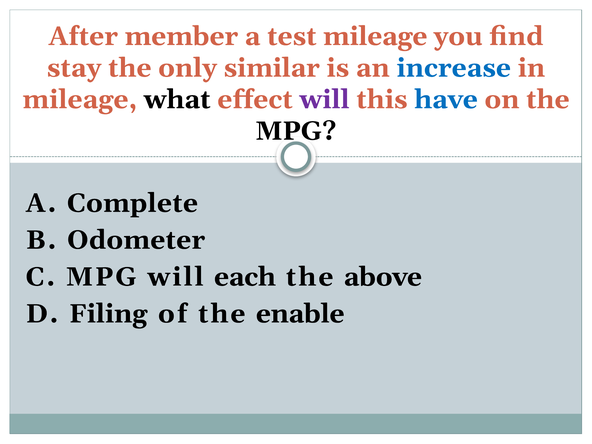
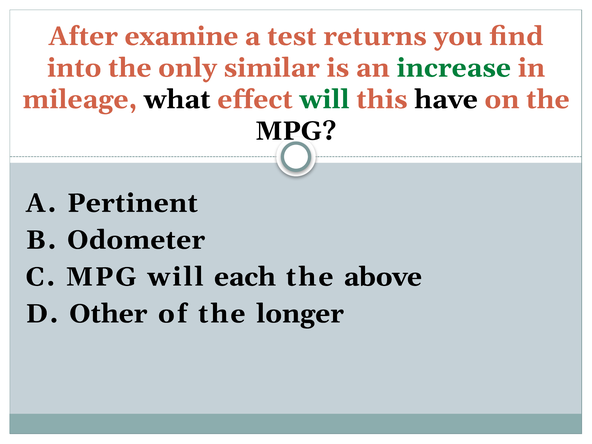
member: member -> examine
test mileage: mileage -> returns
stay: stay -> into
increase colour: blue -> green
will at (325, 99) colour: purple -> green
have colour: blue -> black
Complete: Complete -> Pertinent
Filing: Filing -> Other
enable: enable -> longer
